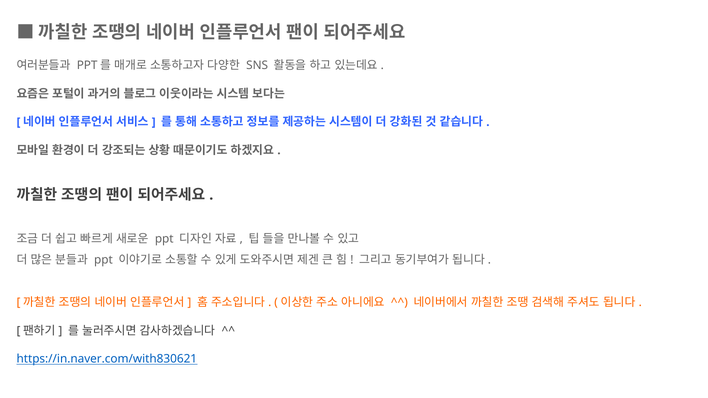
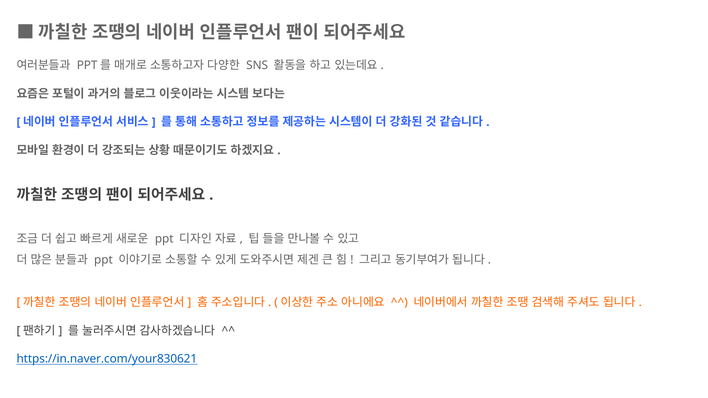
https://in.naver.com/with830621: https://in.naver.com/with830621 -> https://in.naver.com/your830621
